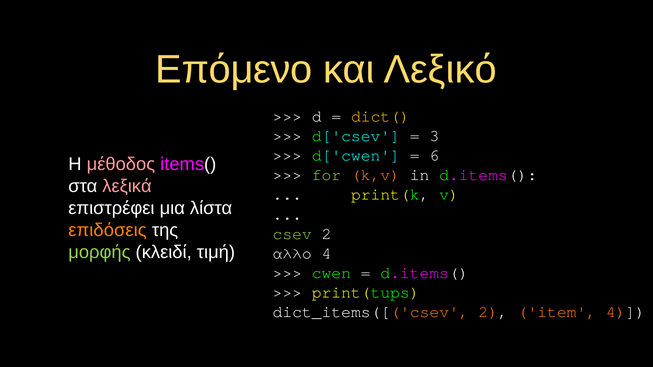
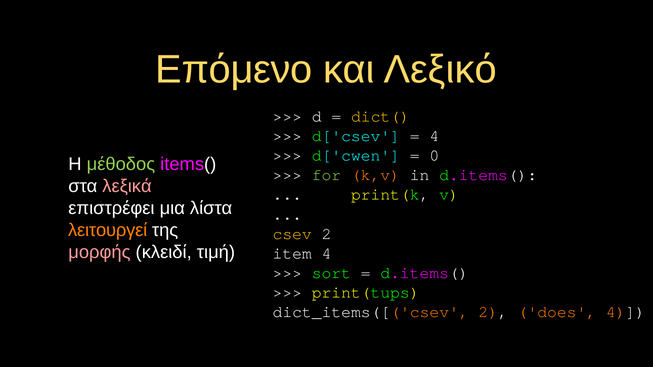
3 at (434, 136): 3 -> 4
6: 6 -> 0
μέθοδος colour: pink -> light green
επιδόσεις: επιδόσεις -> λειτουργεί
csev colour: light green -> yellow
μορφής colour: light green -> pink
άλλο: άλλο -> item
cwen: cwen -> sort
item: item -> does
